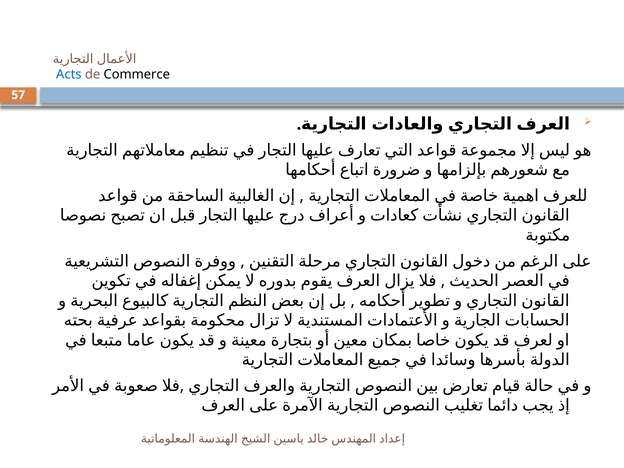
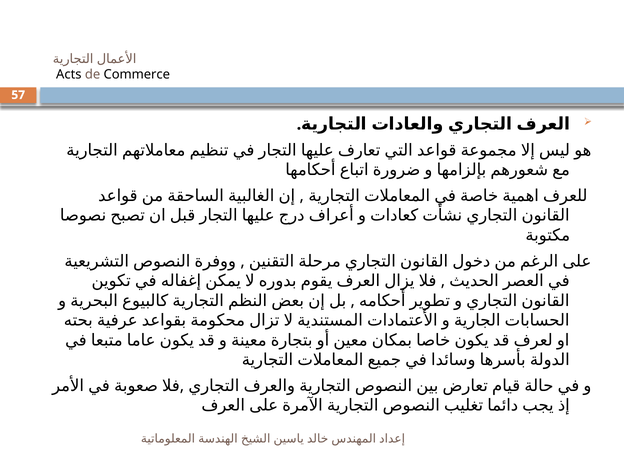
Acts colour: blue -> black
